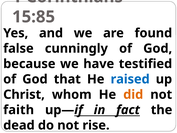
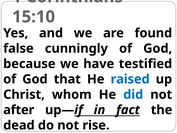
15:85: 15:85 -> 15:10
did colour: orange -> blue
faith: faith -> after
